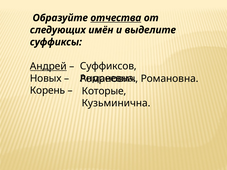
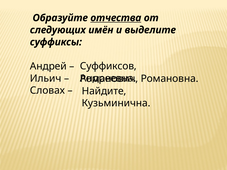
Андрей underline: present -> none
Новых: Новых -> Ильич
Корень: Корень -> Словах
Которые: Которые -> Найдите
